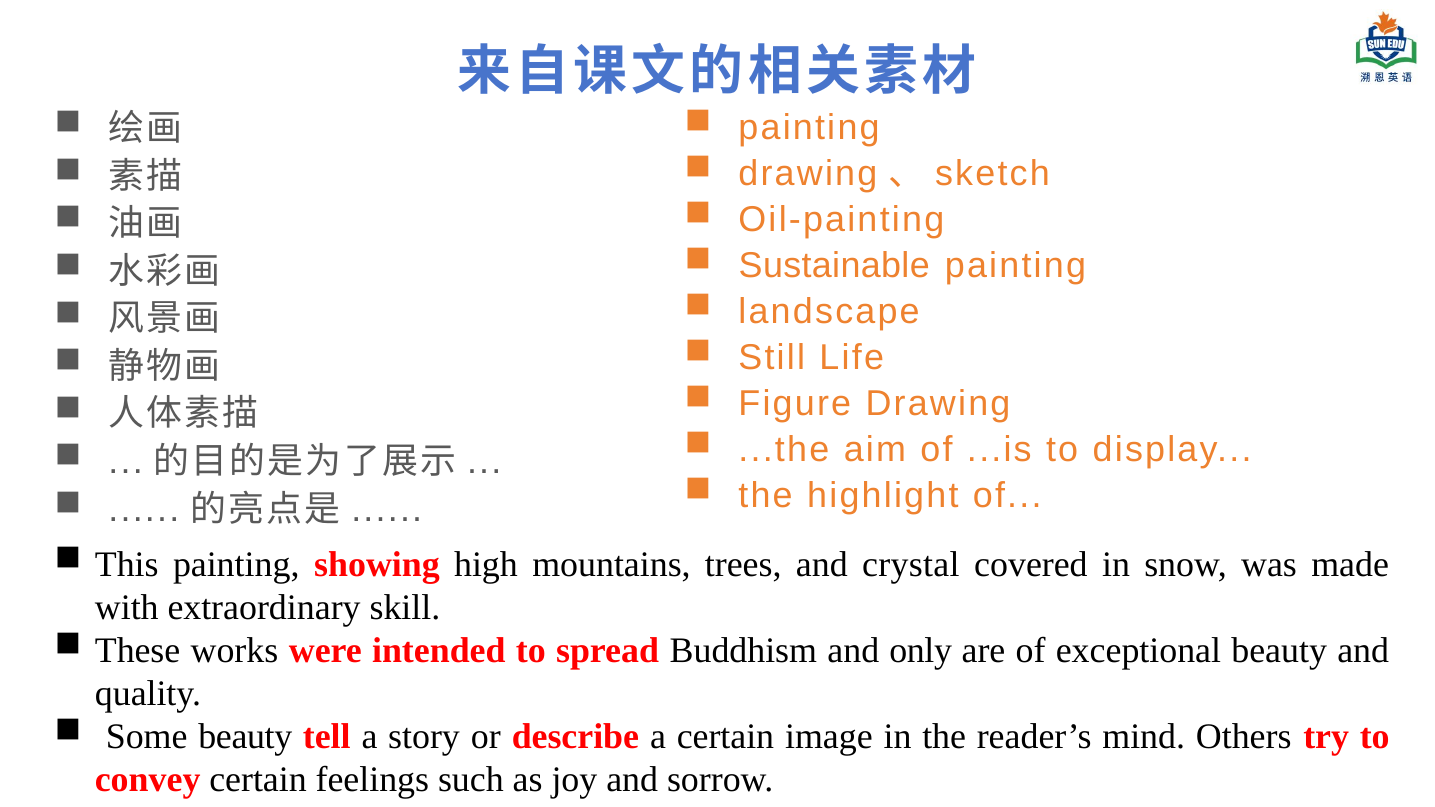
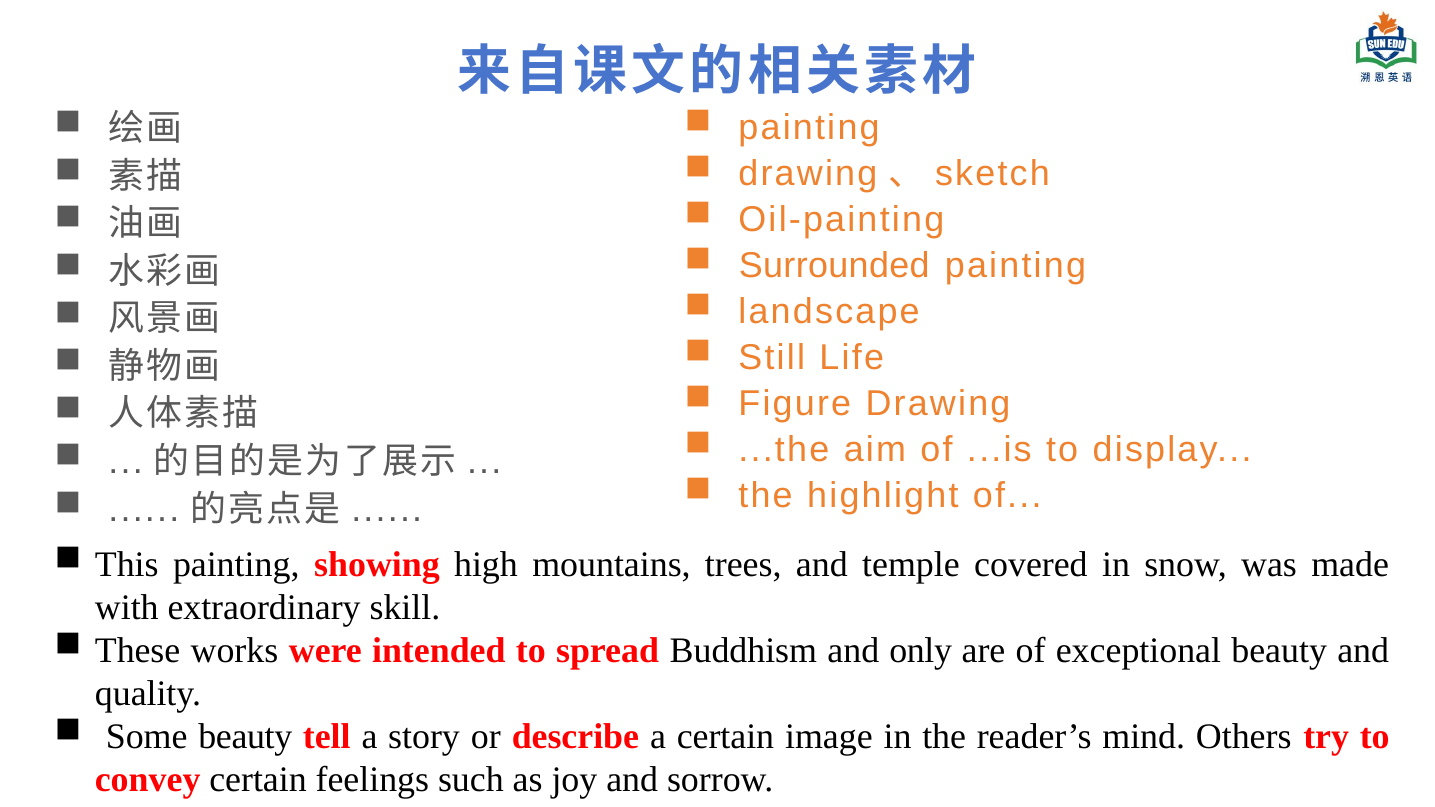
Sustainable: Sustainable -> Surrounded
crystal: crystal -> temple
